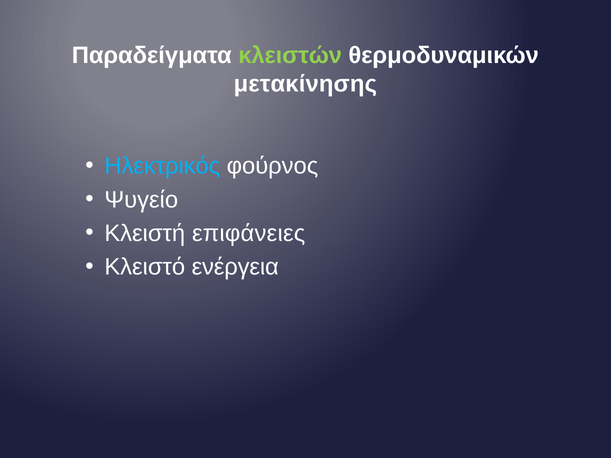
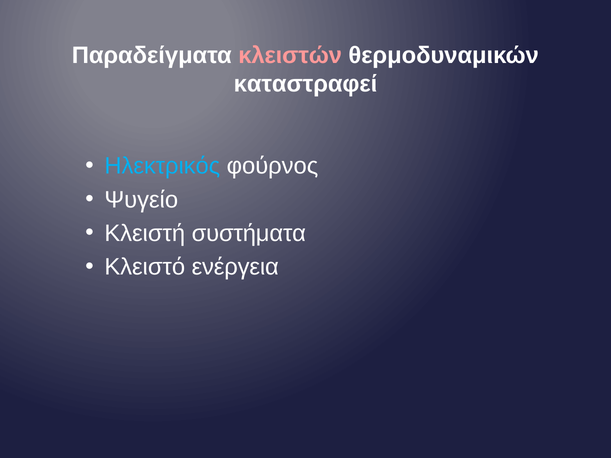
κλειστών colour: light green -> pink
μετακίνησης: μετακίνησης -> καταστραφεί
επιφάνειες: επιφάνειες -> συστήματα
